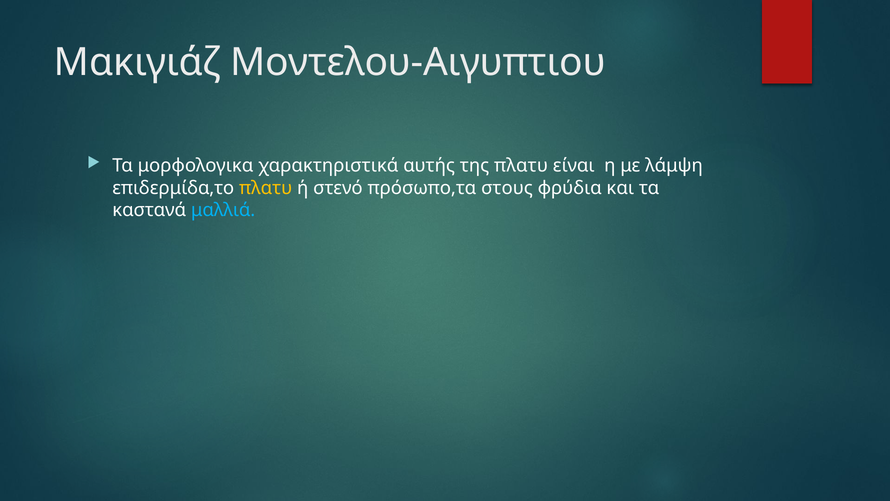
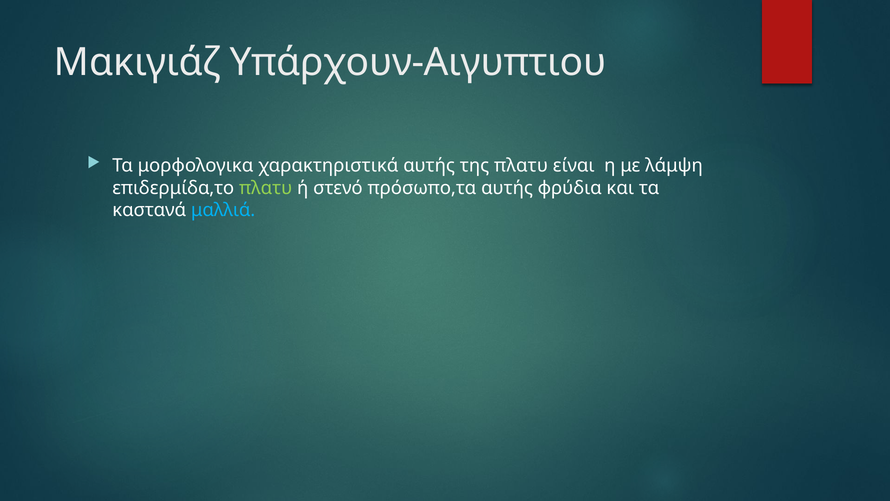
Μοντελου-Αιγυπτιου: Μοντελου-Αιγυπτιου -> Υπάρχουν-Αιγυπτιου
πλατυ at (266, 188) colour: yellow -> light green
πρόσωπο,τα στους: στους -> αυτής
